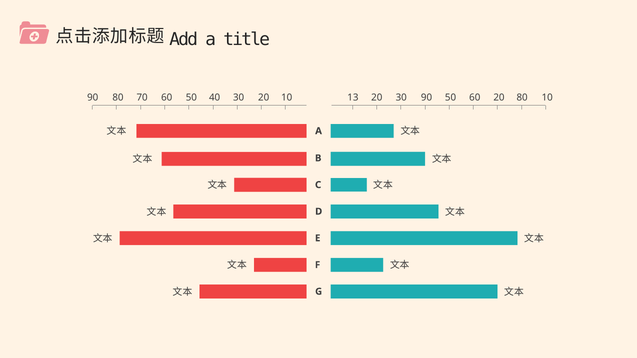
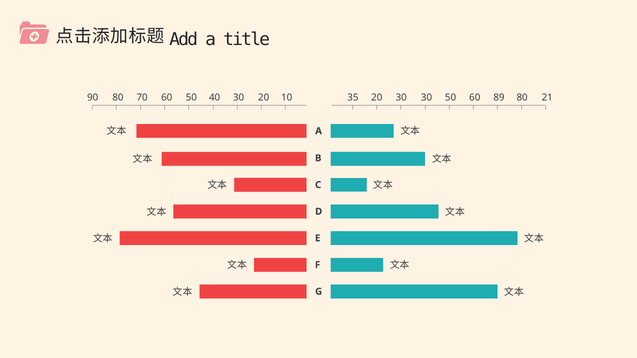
13: 13 -> 35
30 90: 90 -> 30
60 20: 20 -> 89
80 10: 10 -> 21
